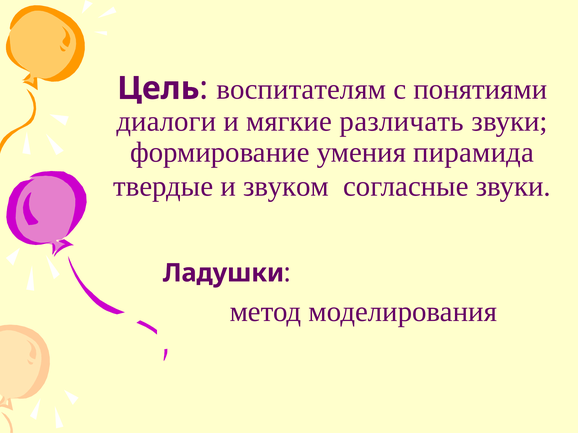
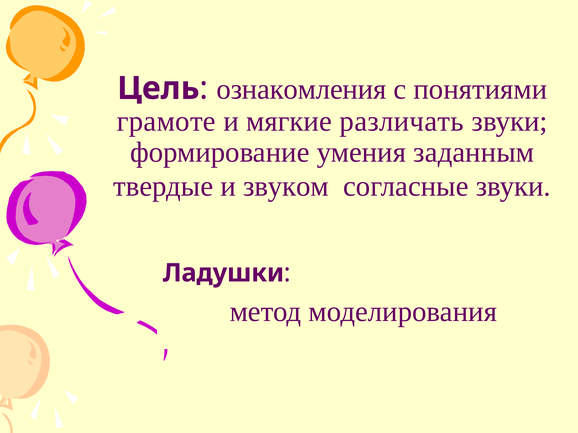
воспитателям: воспитателям -> ознакомления
диалоги: диалоги -> грамоте
пирамида: пирамида -> заданным
